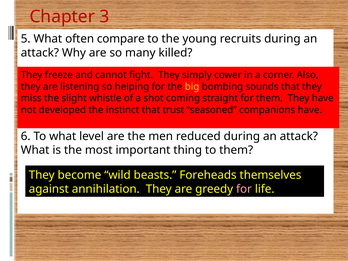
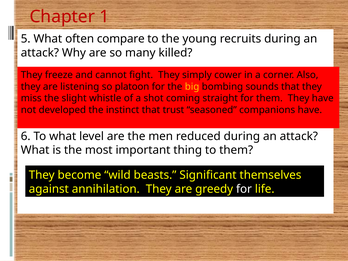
3: 3 -> 1
helping: helping -> platoon
Foreheads: Foreheads -> Significant
for at (244, 189) colour: pink -> white
